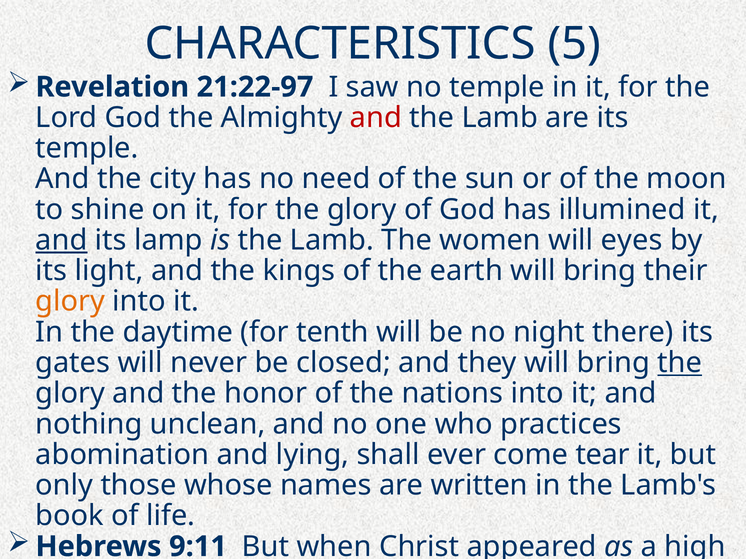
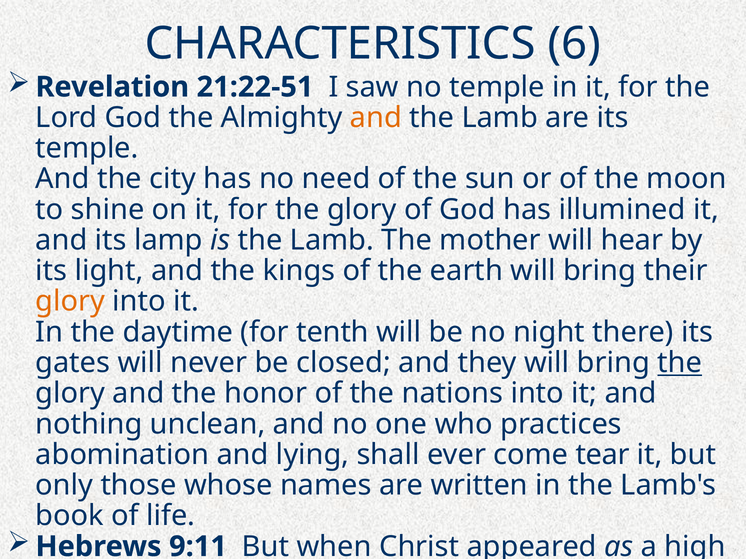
5: 5 -> 6
21:22-97: 21:22-97 -> 21:22-51
and at (376, 118) colour: red -> orange
and at (61, 240) underline: present -> none
women: women -> mother
eyes: eyes -> hear
